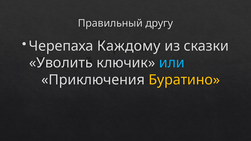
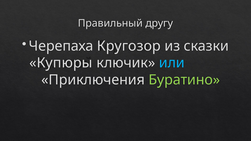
Каждому: Каждому -> Кругозор
Уволить: Уволить -> Купюры
Буратино colour: yellow -> light green
